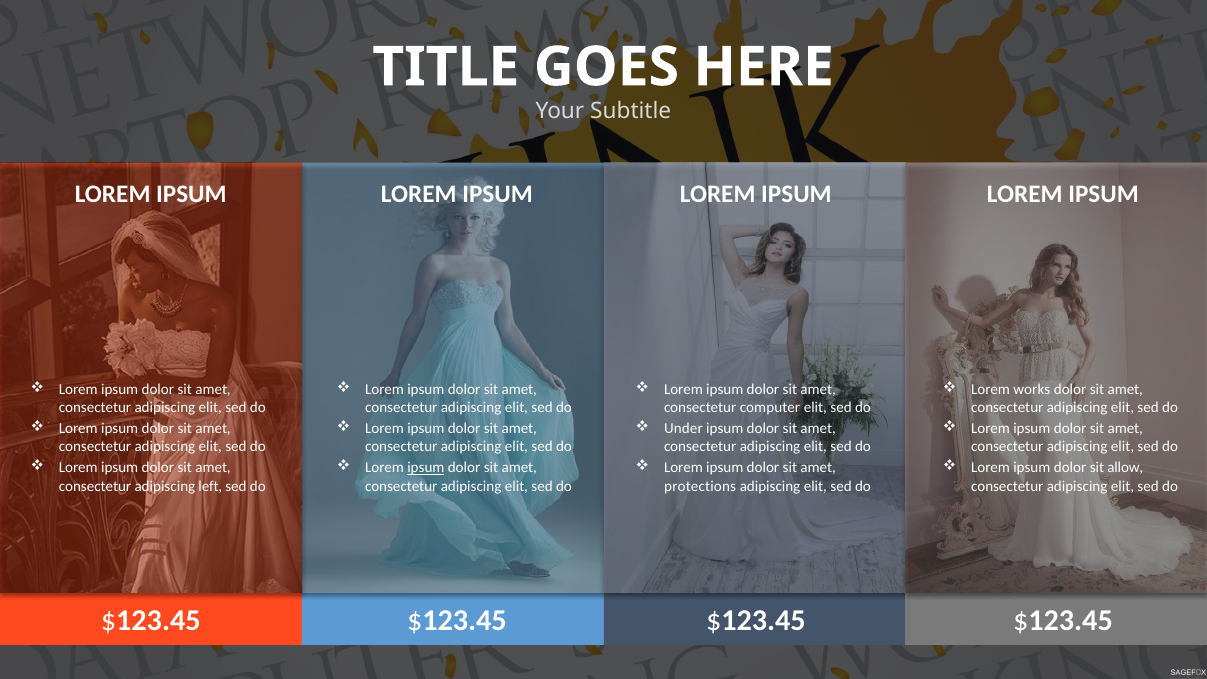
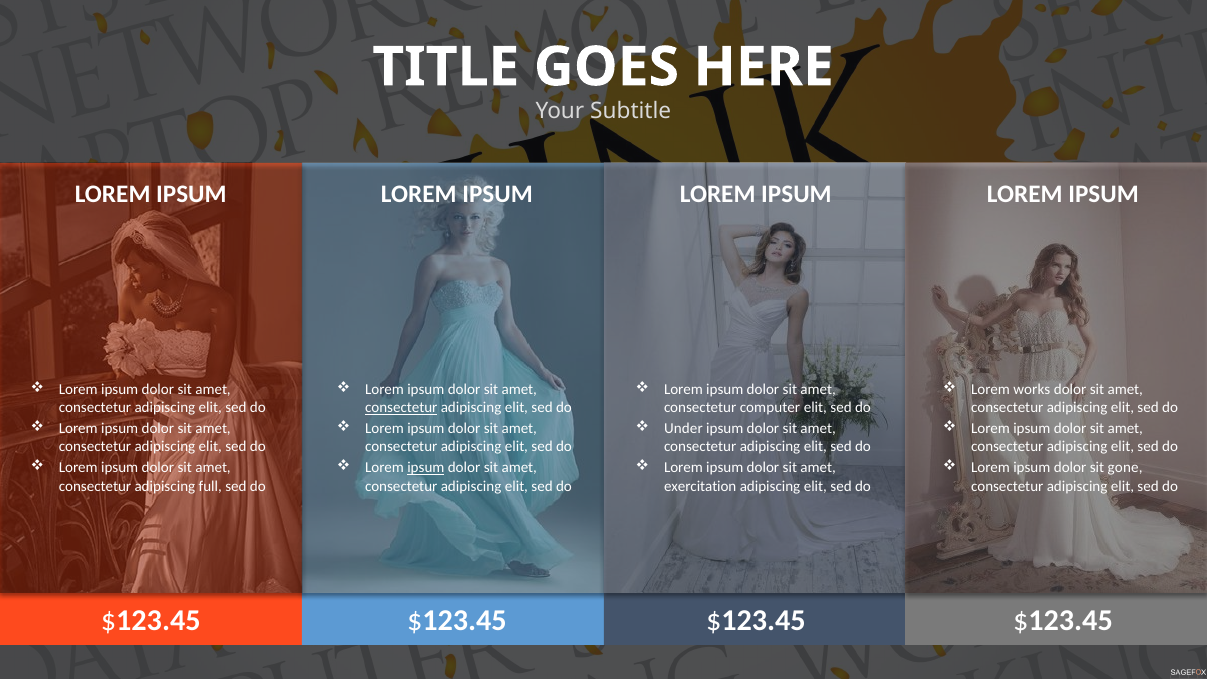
consectetur at (401, 408) underline: none -> present
allow: allow -> gone
left: left -> full
protections: protections -> exercitation
